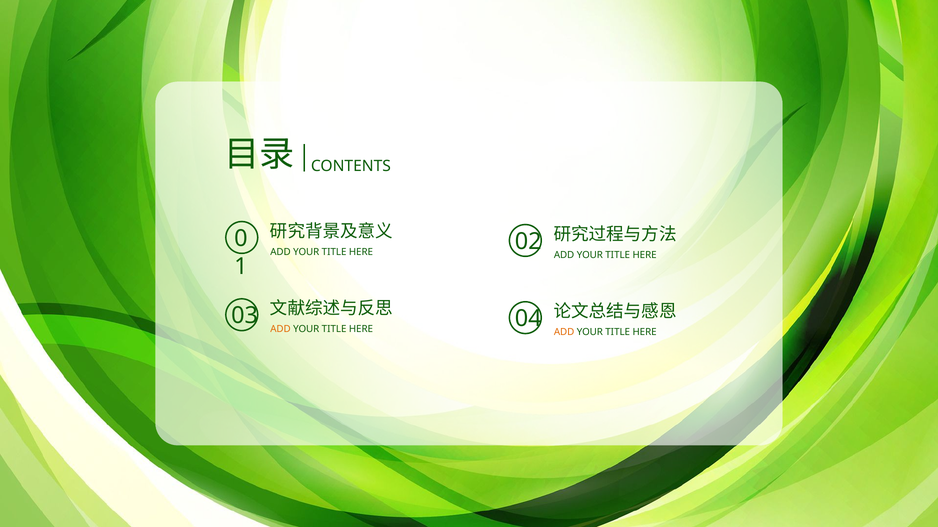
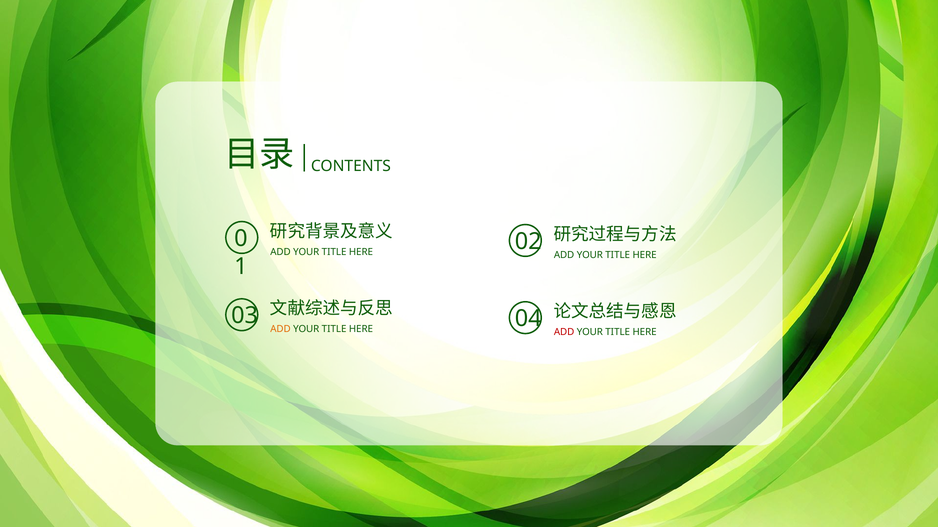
ADD at (564, 333) colour: orange -> red
